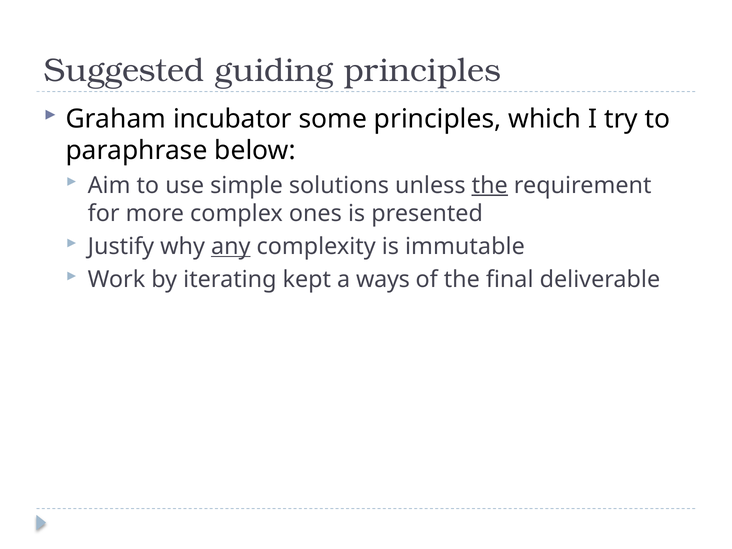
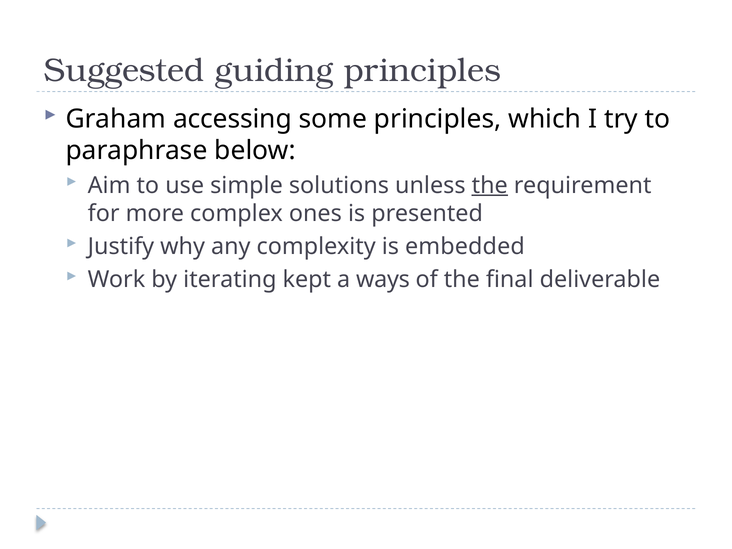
incubator: incubator -> accessing
any underline: present -> none
immutable: immutable -> embedded
